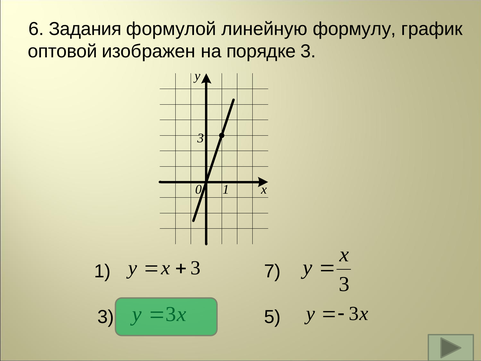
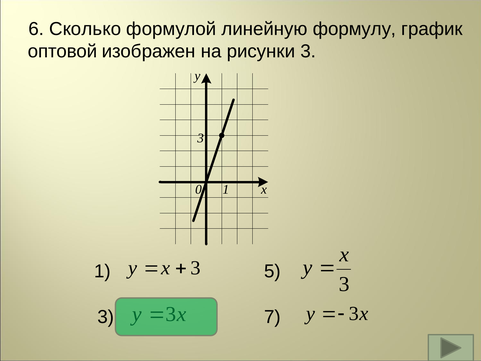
Задания: Задания -> Сколько
порядке: порядке -> рисунки
7: 7 -> 5
5: 5 -> 7
